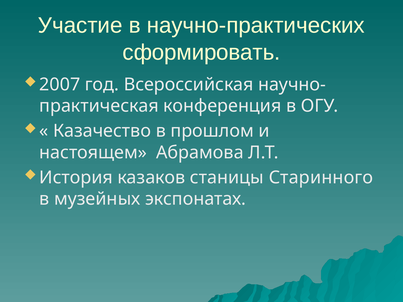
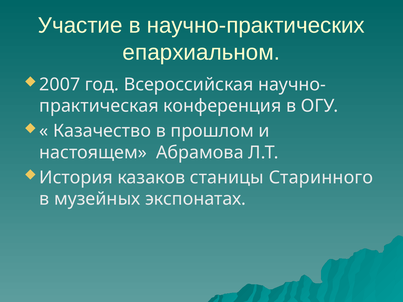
сформировать: сформировать -> епархиальном
